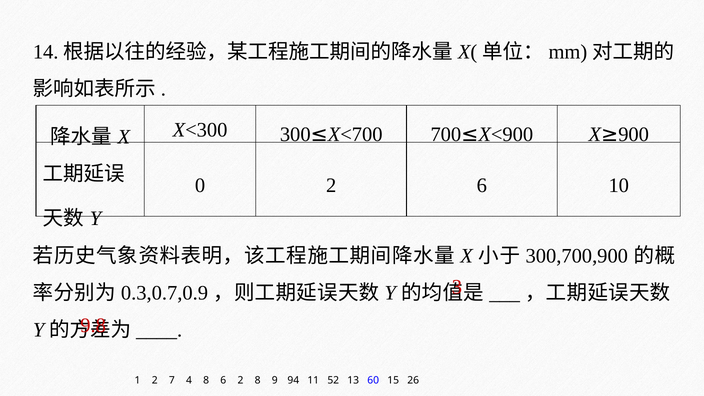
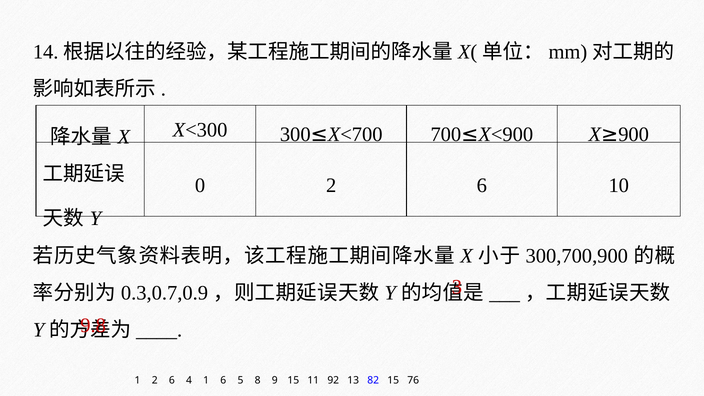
1 2 7: 7 -> 6
4 8: 8 -> 1
6 2: 2 -> 5
9 94: 94 -> 15
52: 52 -> 92
60: 60 -> 82
26: 26 -> 76
